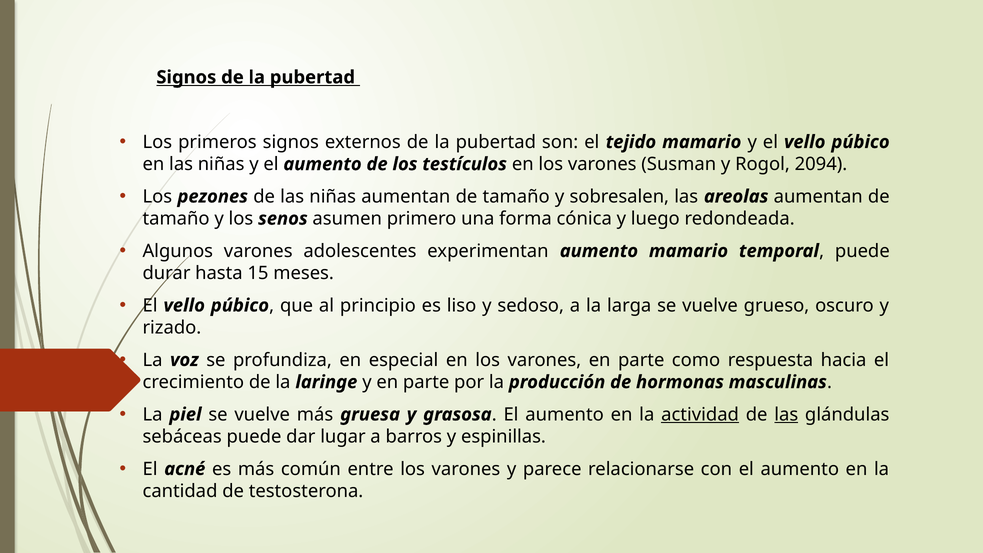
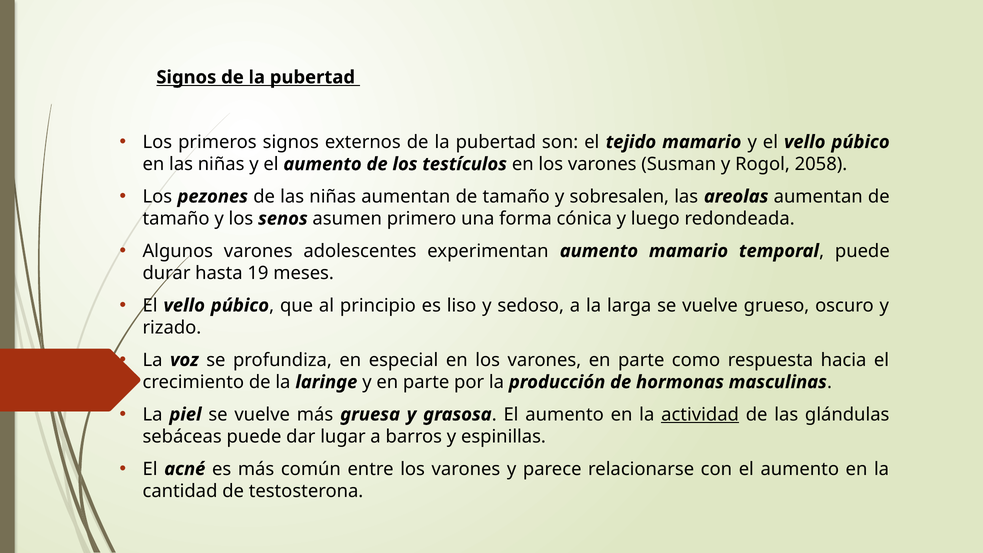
2094: 2094 -> 2058
15: 15 -> 19
las at (786, 414) underline: present -> none
